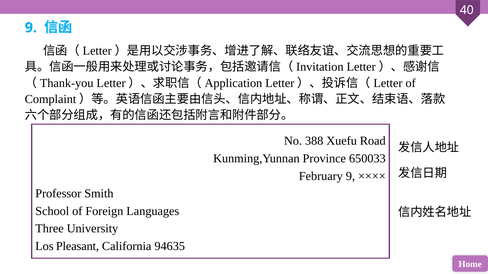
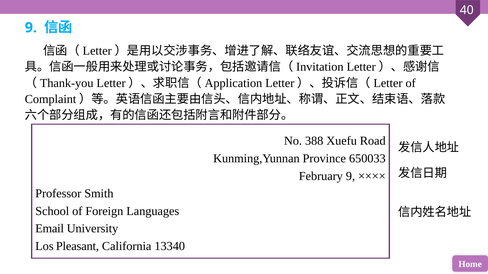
Three: Three -> Email
94635: 94635 -> 13340
